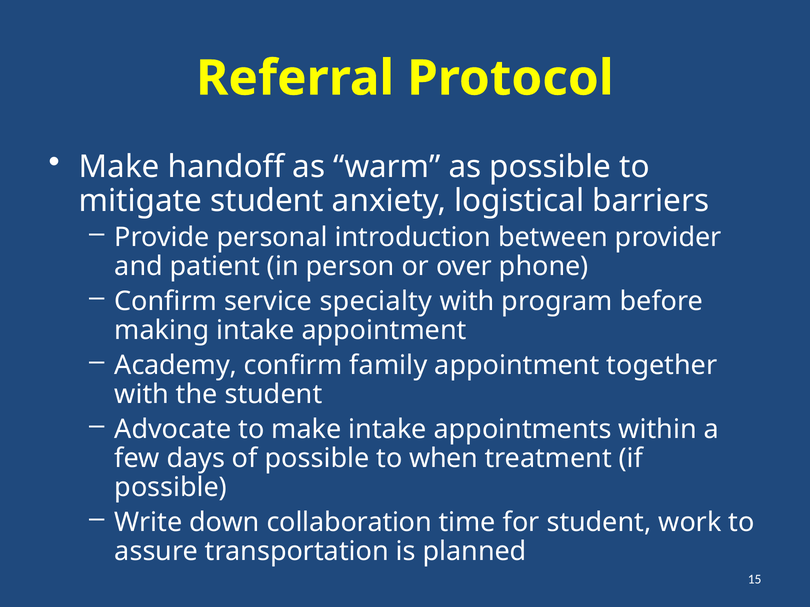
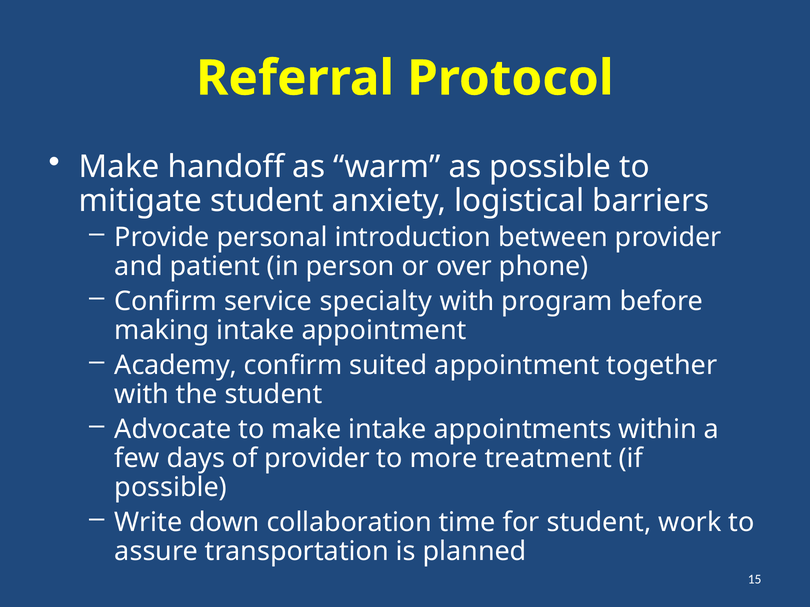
family: family -> suited
of possible: possible -> provider
when: when -> more
